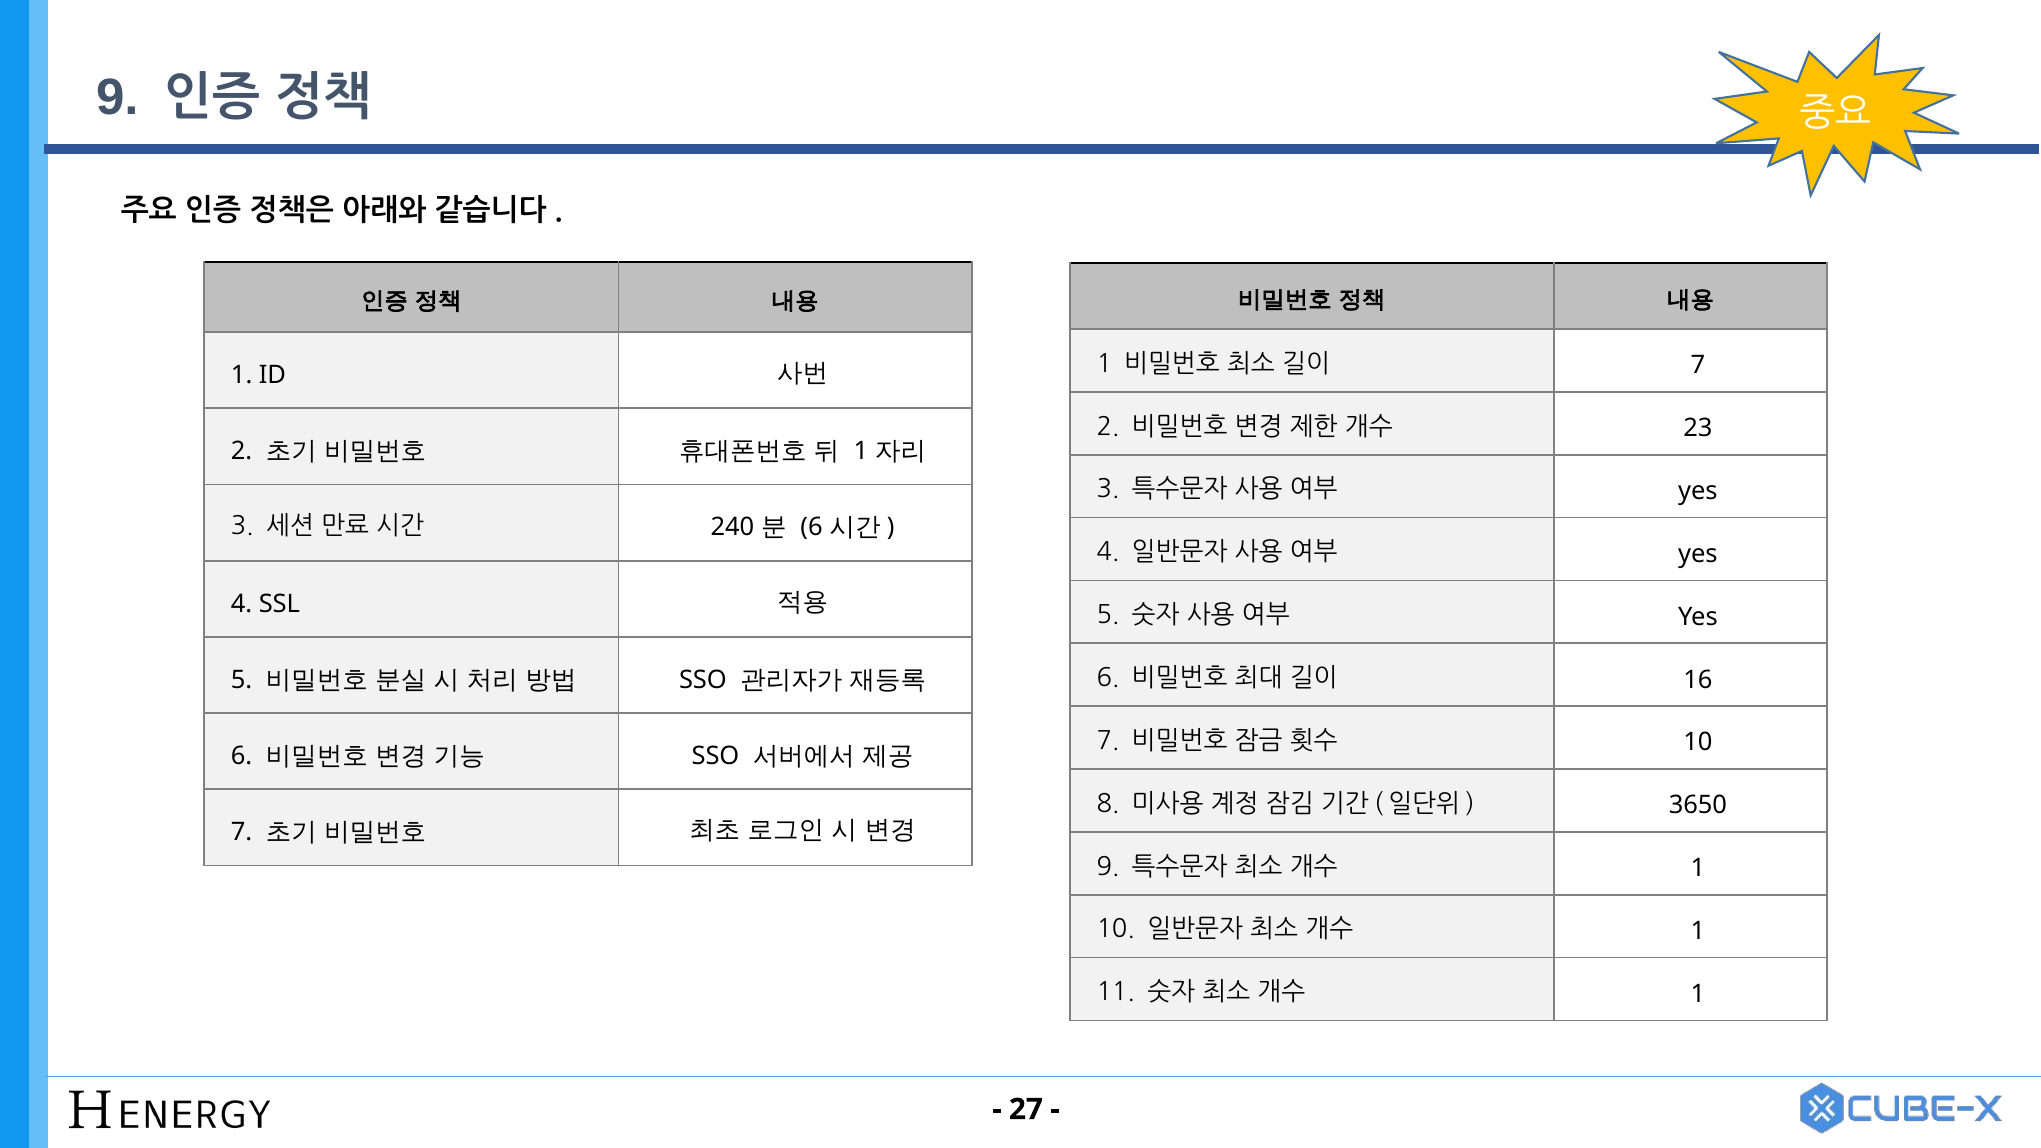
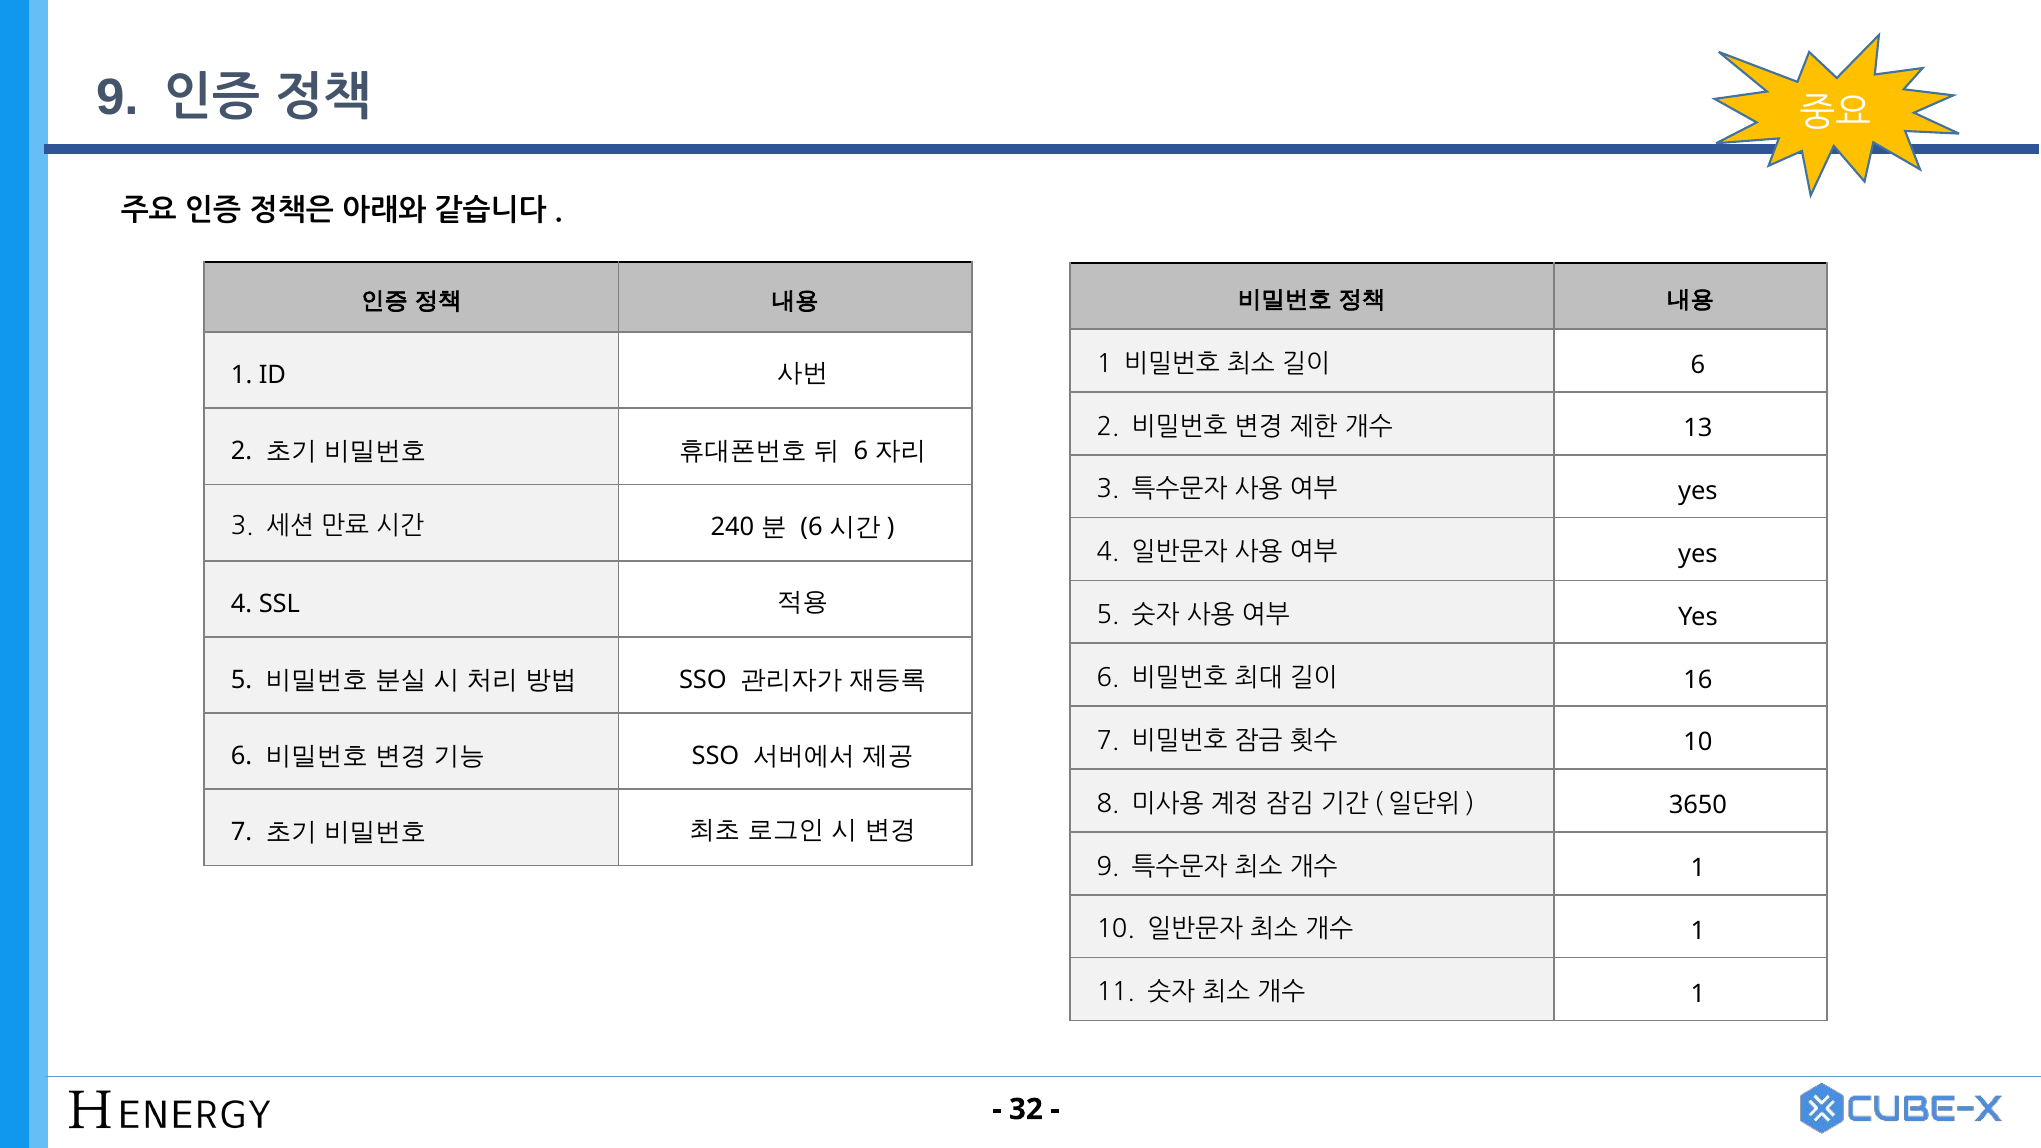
7 at (1698, 365): 7 -> 6
23: 23 -> 13
1 at (861, 451): 1 -> 6
27: 27 -> 32
